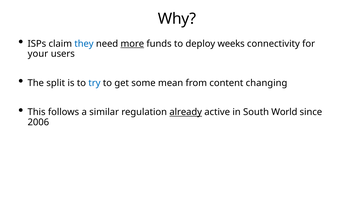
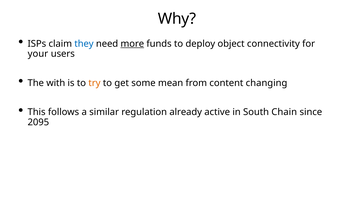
weeks: weeks -> object
split: split -> with
try colour: blue -> orange
already underline: present -> none
World: World -> Chain
2006: 2006 -> 2095
